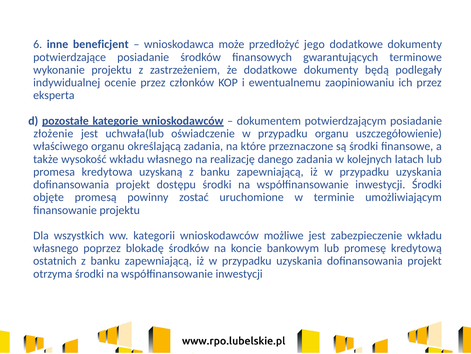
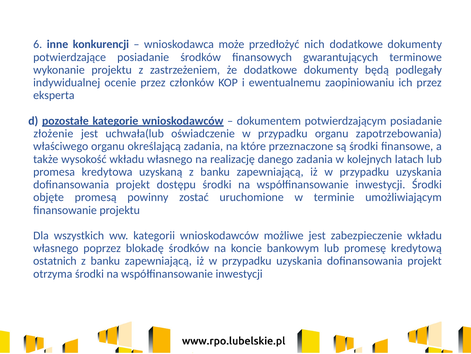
beneficjent: beneficjent -> konkurencji
jego: jego -> nich
uszczegółowienie: uszczegółowienie -> zapotrzebowania
